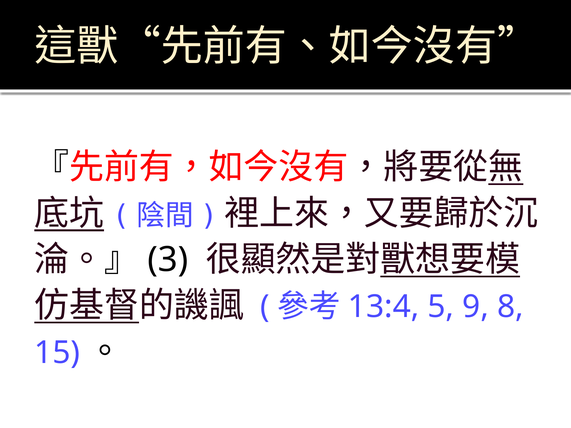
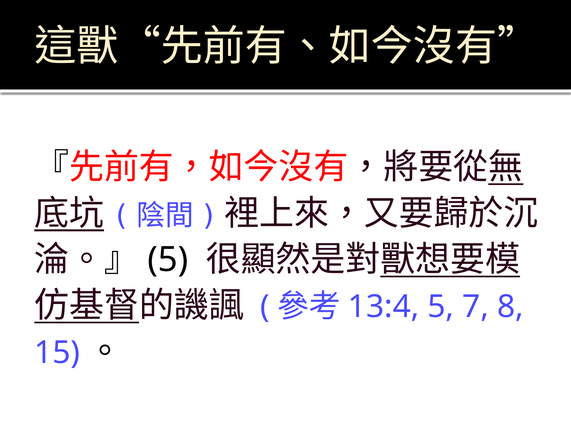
3 at (168, 260): 3 -> 5
9: 9 -> 7
